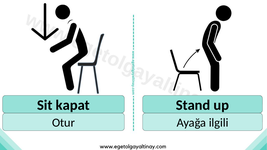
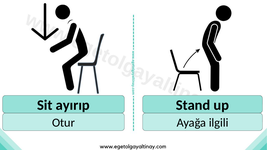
kapat: kapat -> ayırıp
